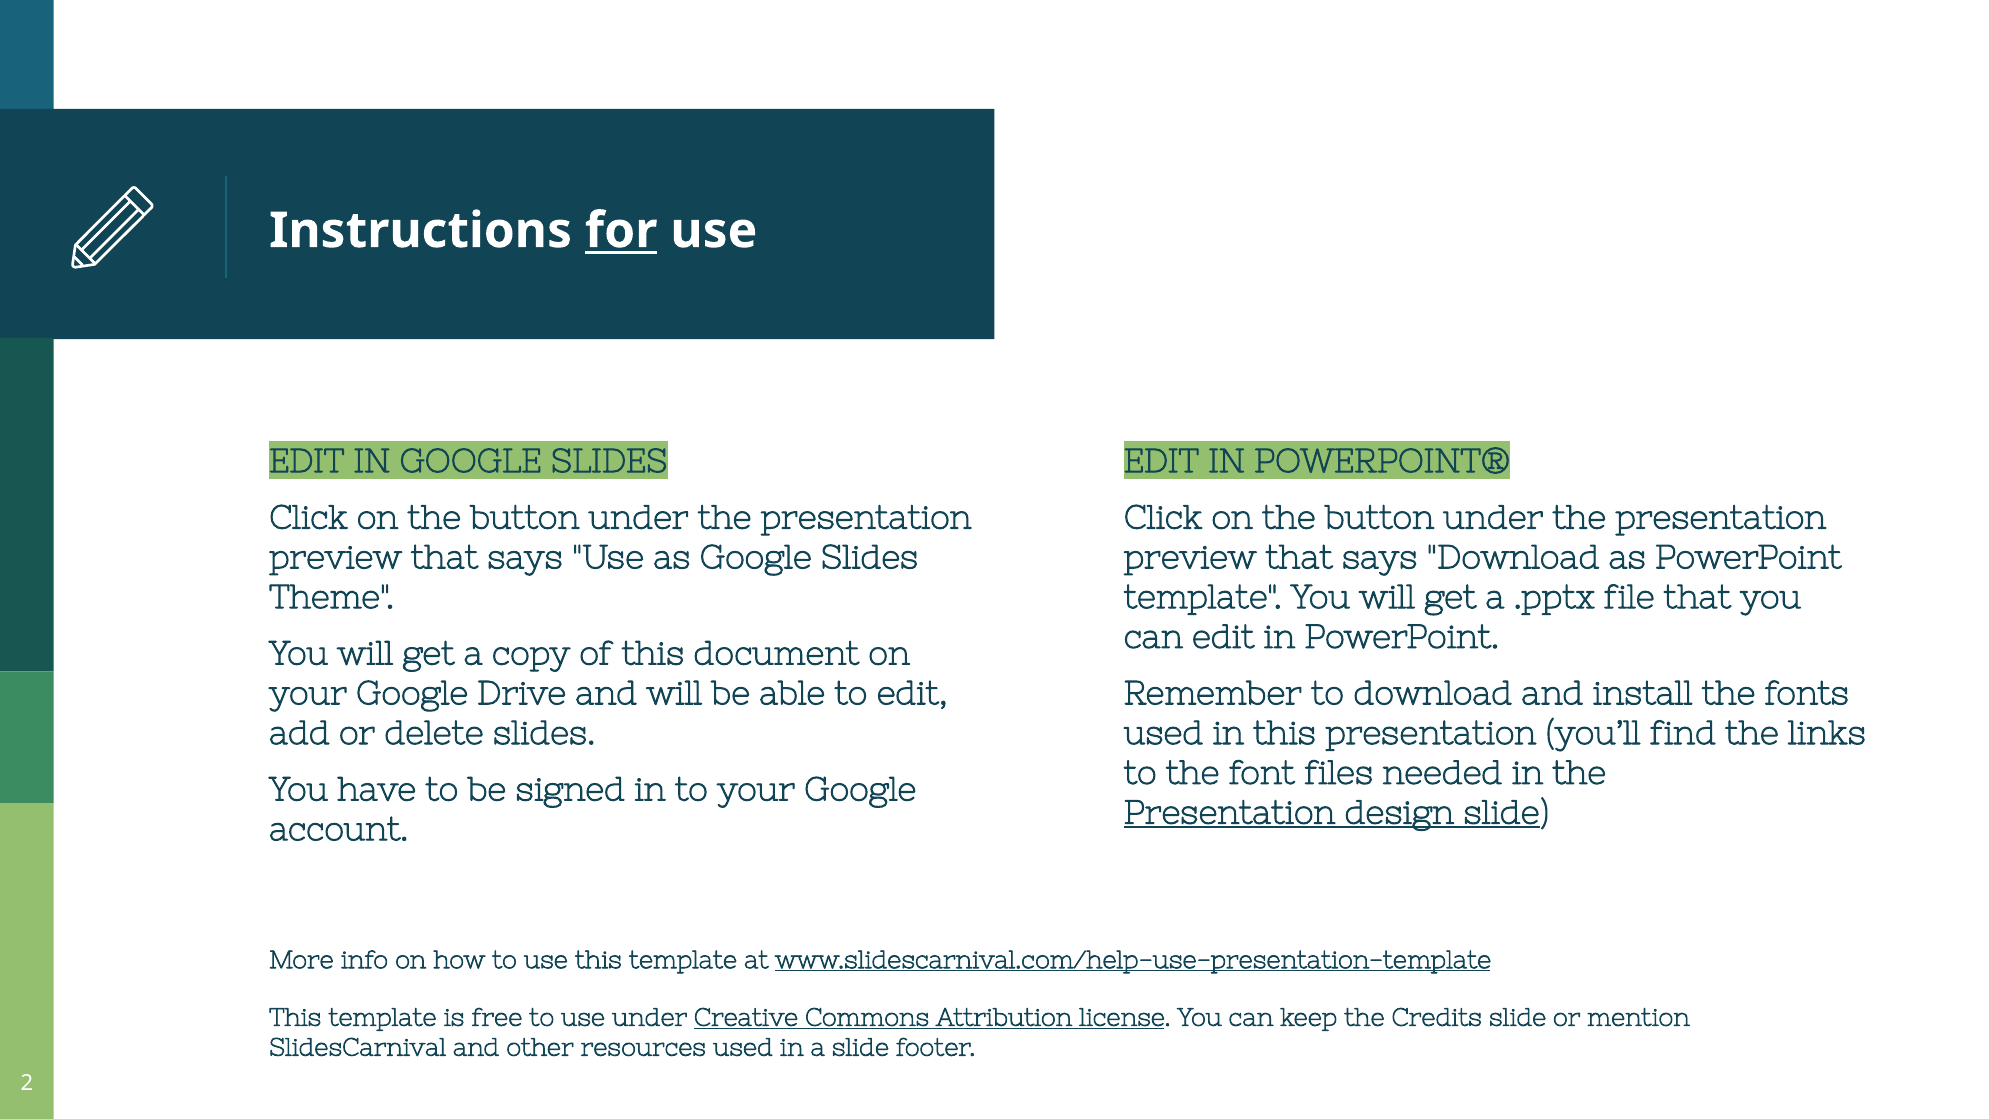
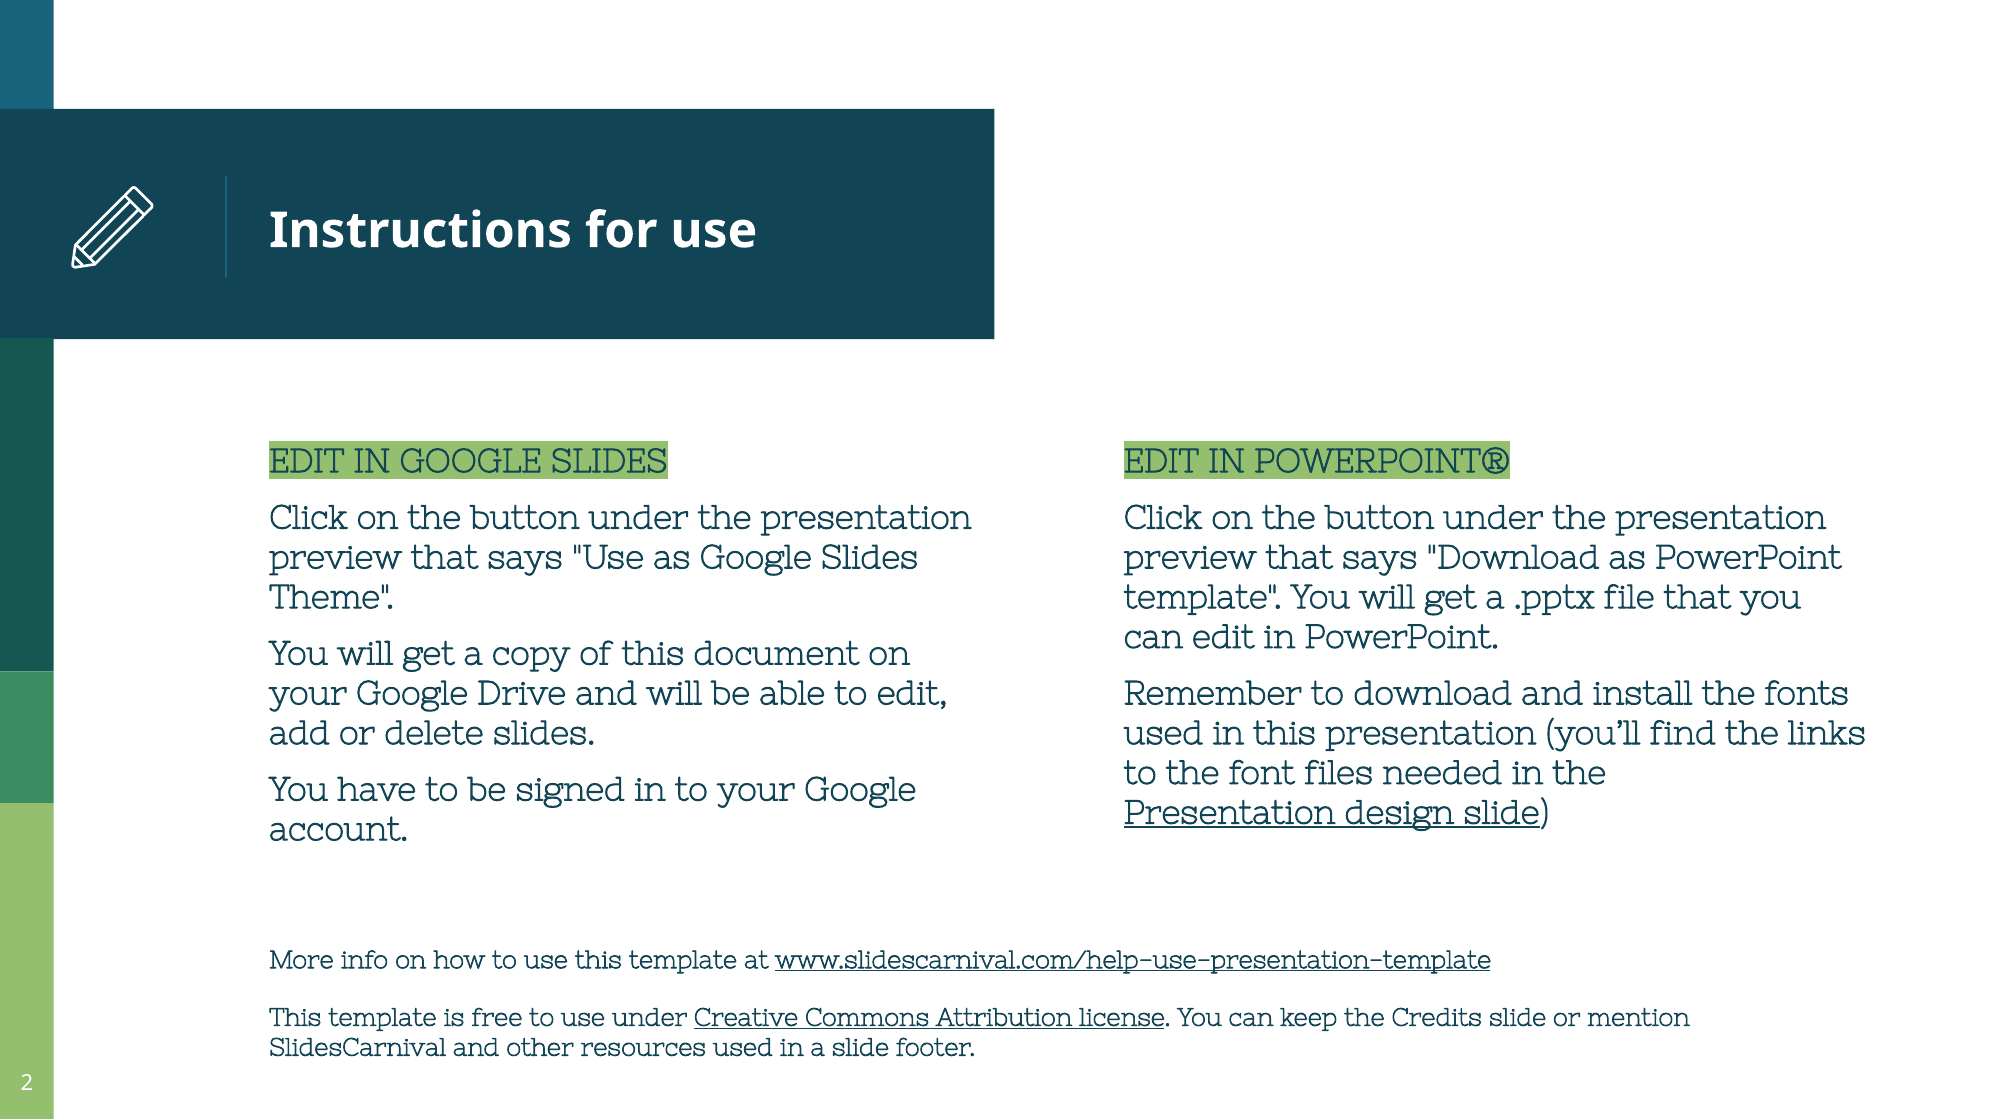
for underline: present -> none
